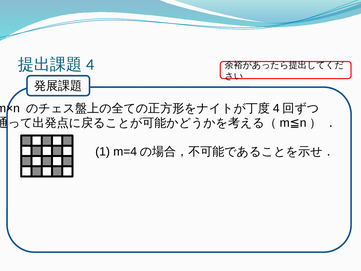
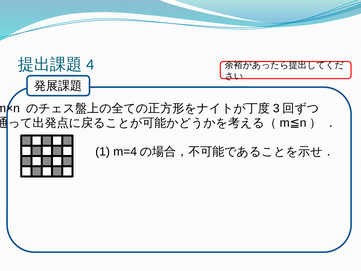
4: 4 -> 3
